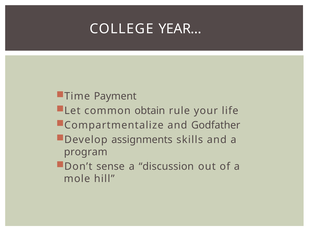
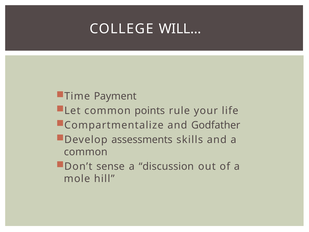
YEAR…: YEAR… -> WILL…
obtain: obtain -> points
assignments: assignments -> assessments
program at (86, 152): program -> common
